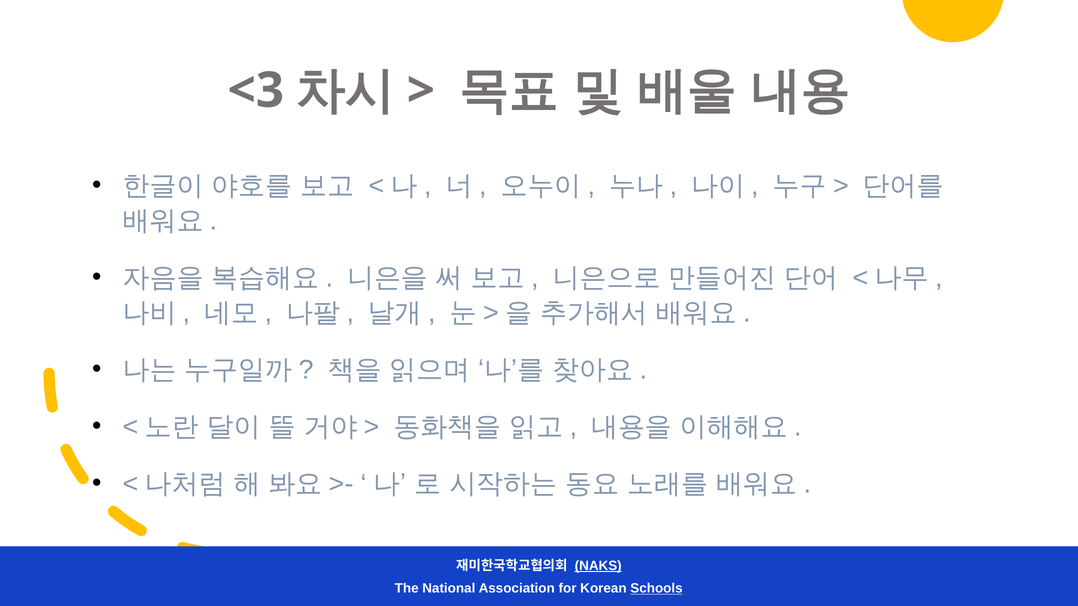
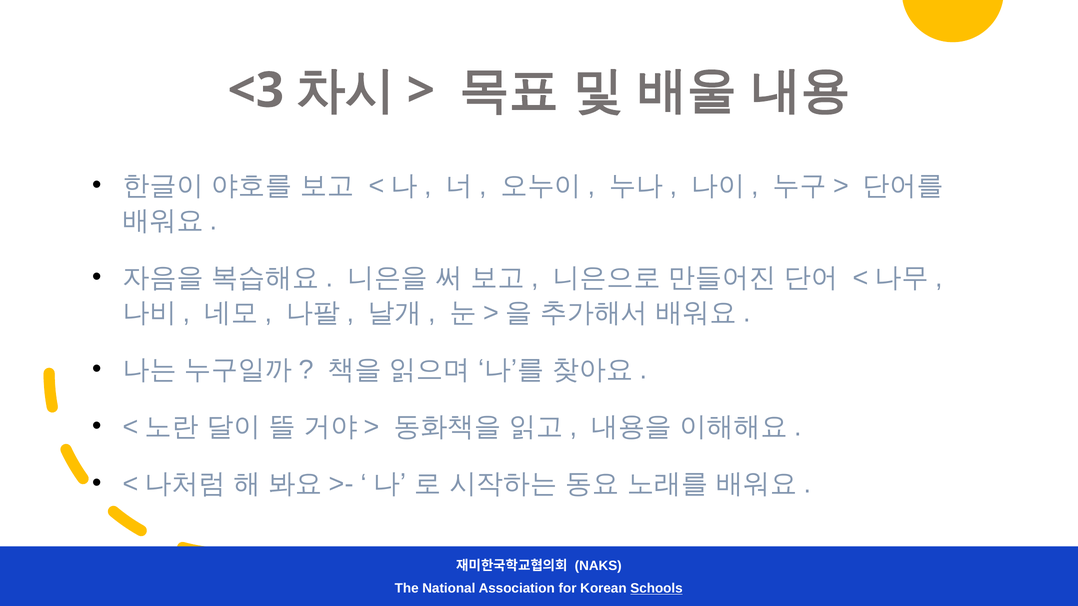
NAKS underline: present -> none
